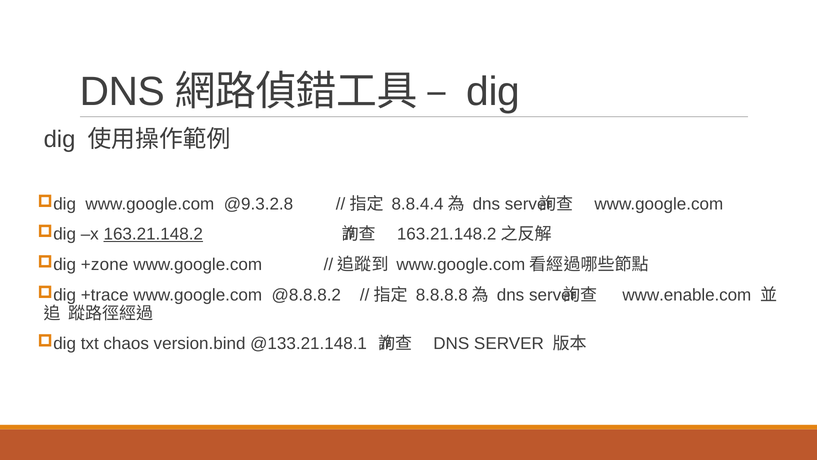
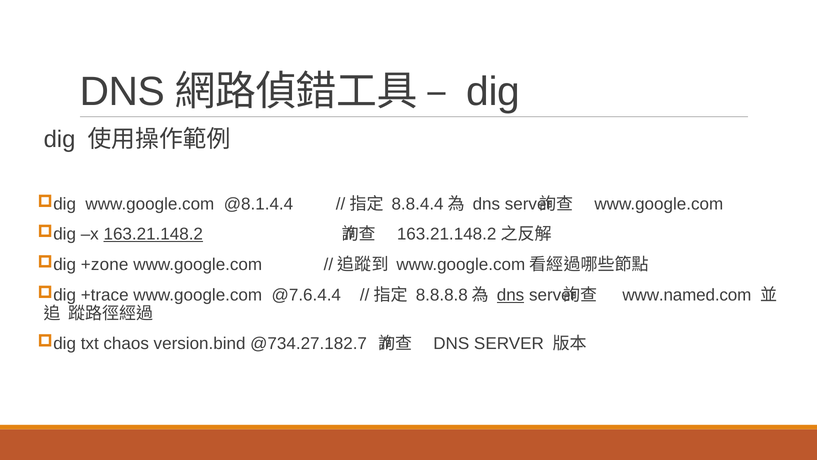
@9.3.2.8: @9.3.2.8 -> @8.1.4.4
@8.8.8.2: @8.8.8.2 -> @7.6.4.4
dns at (511, 295) underline: none -> present
www.enable.com: www.enable.com -> www.named.com
@133.21.148.1: @133.21.148.1 -> @734.27.182.7
